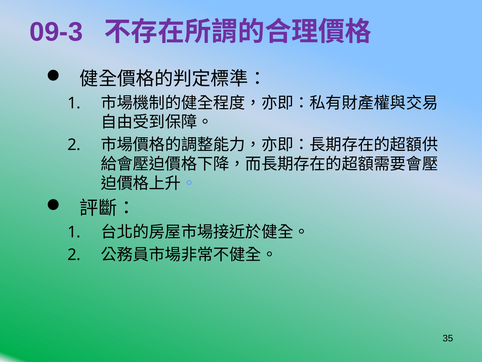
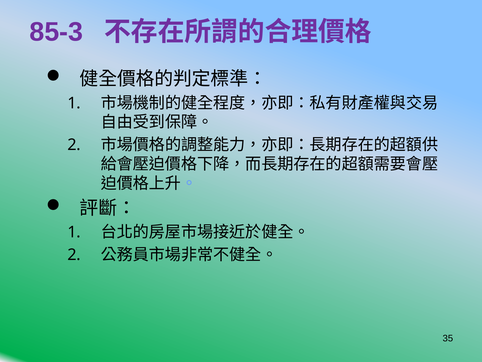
09-3: 09-3 -> 85-3
